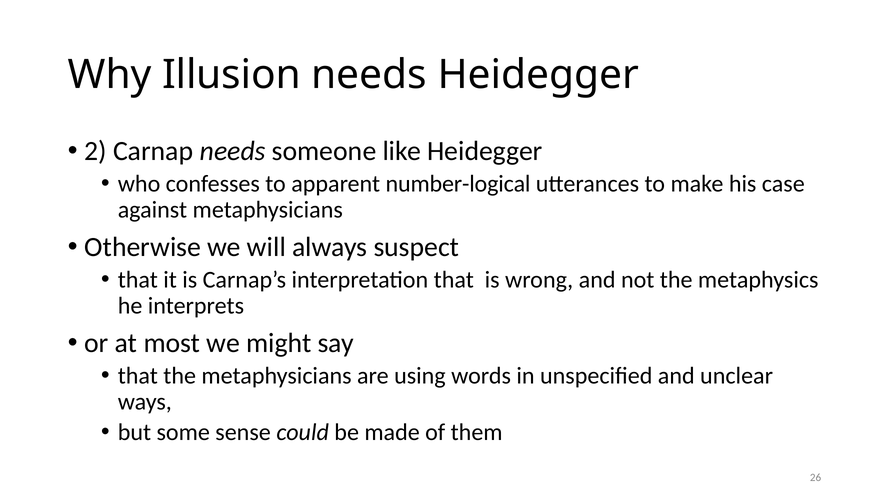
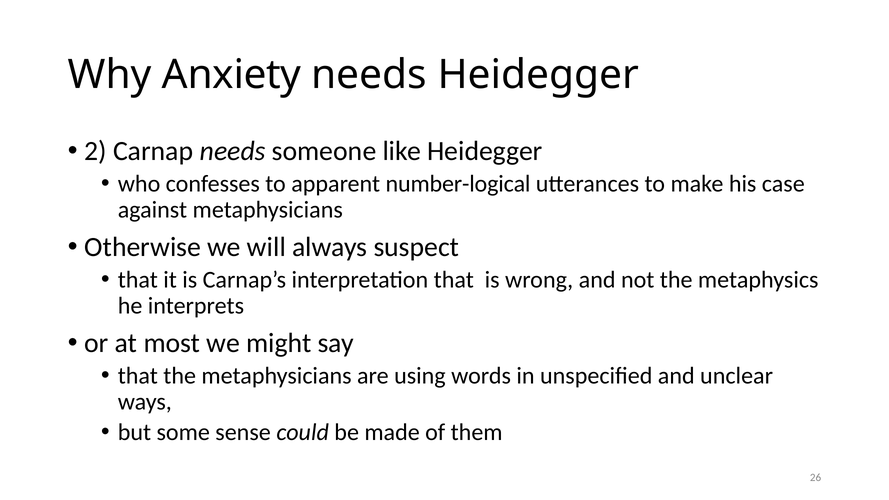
Illusion: Illusion -> Anxiety
